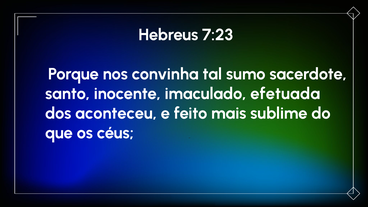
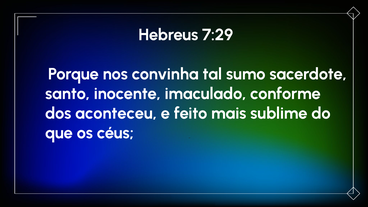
7:23: 7:23 -> 7:29
efetuada: efetuada -> conforme
